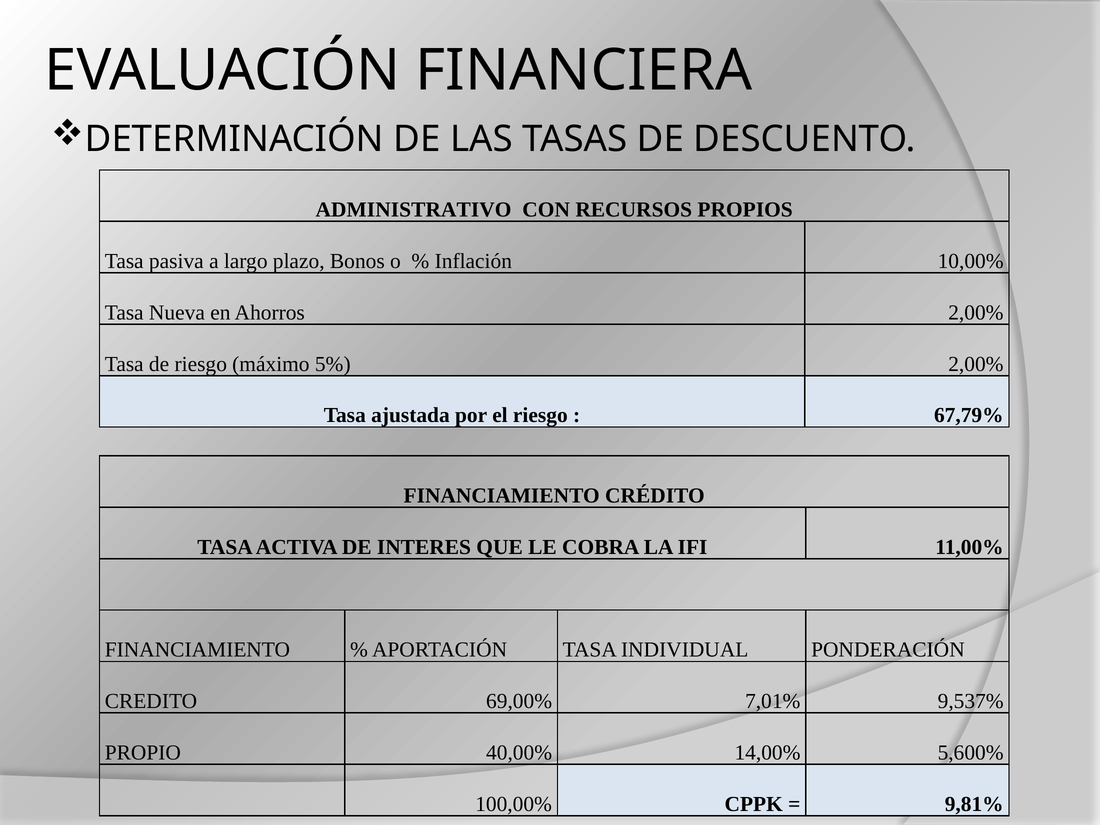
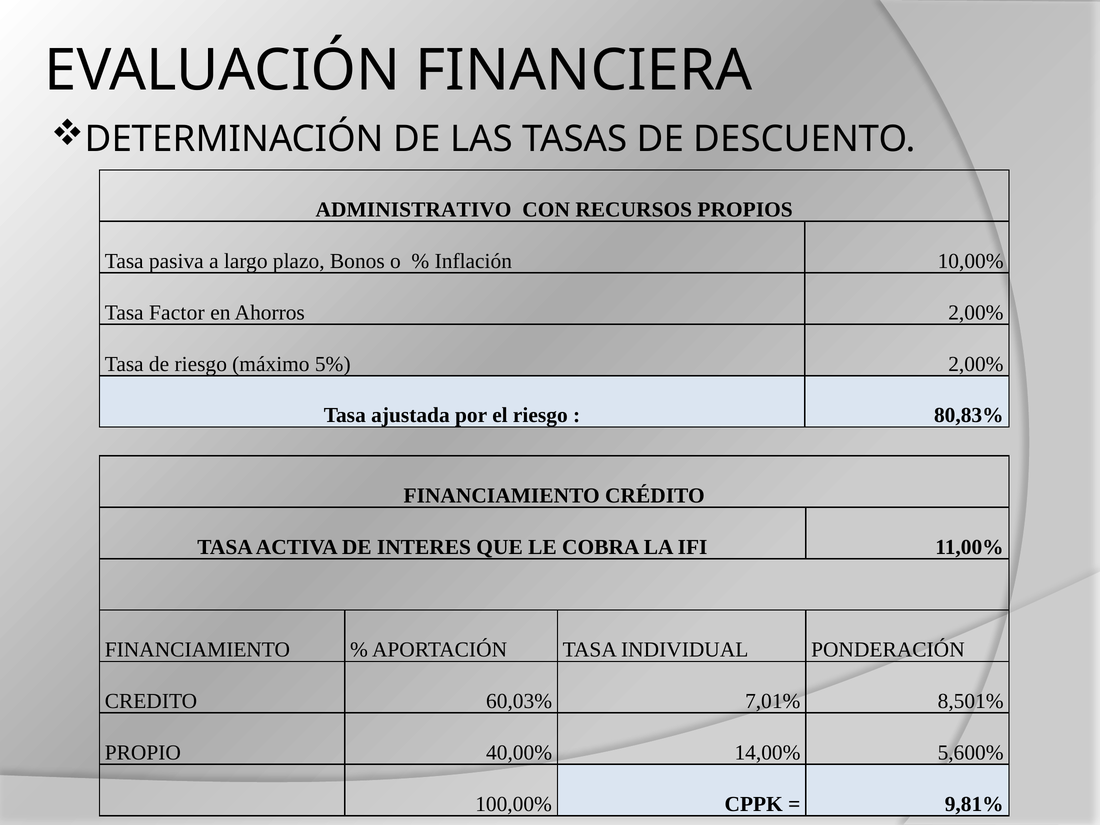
Nueva: Nueva -> Factor
67,79%: 67,79% -> 80,83%
69,00%: 69,00% -> 60,03%
9,537%: 9,537% -> 8,501%
